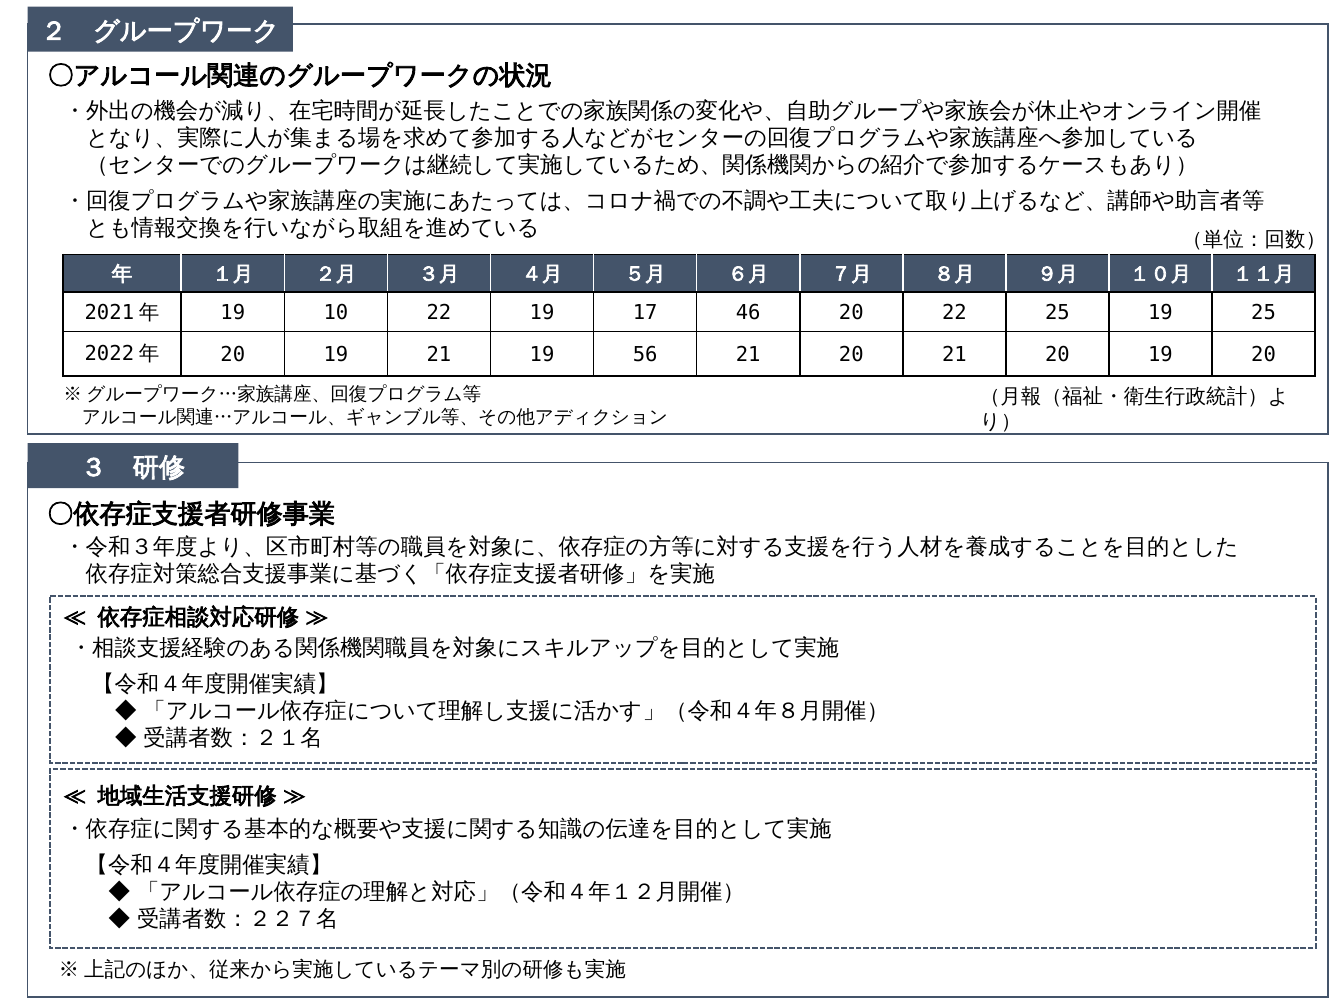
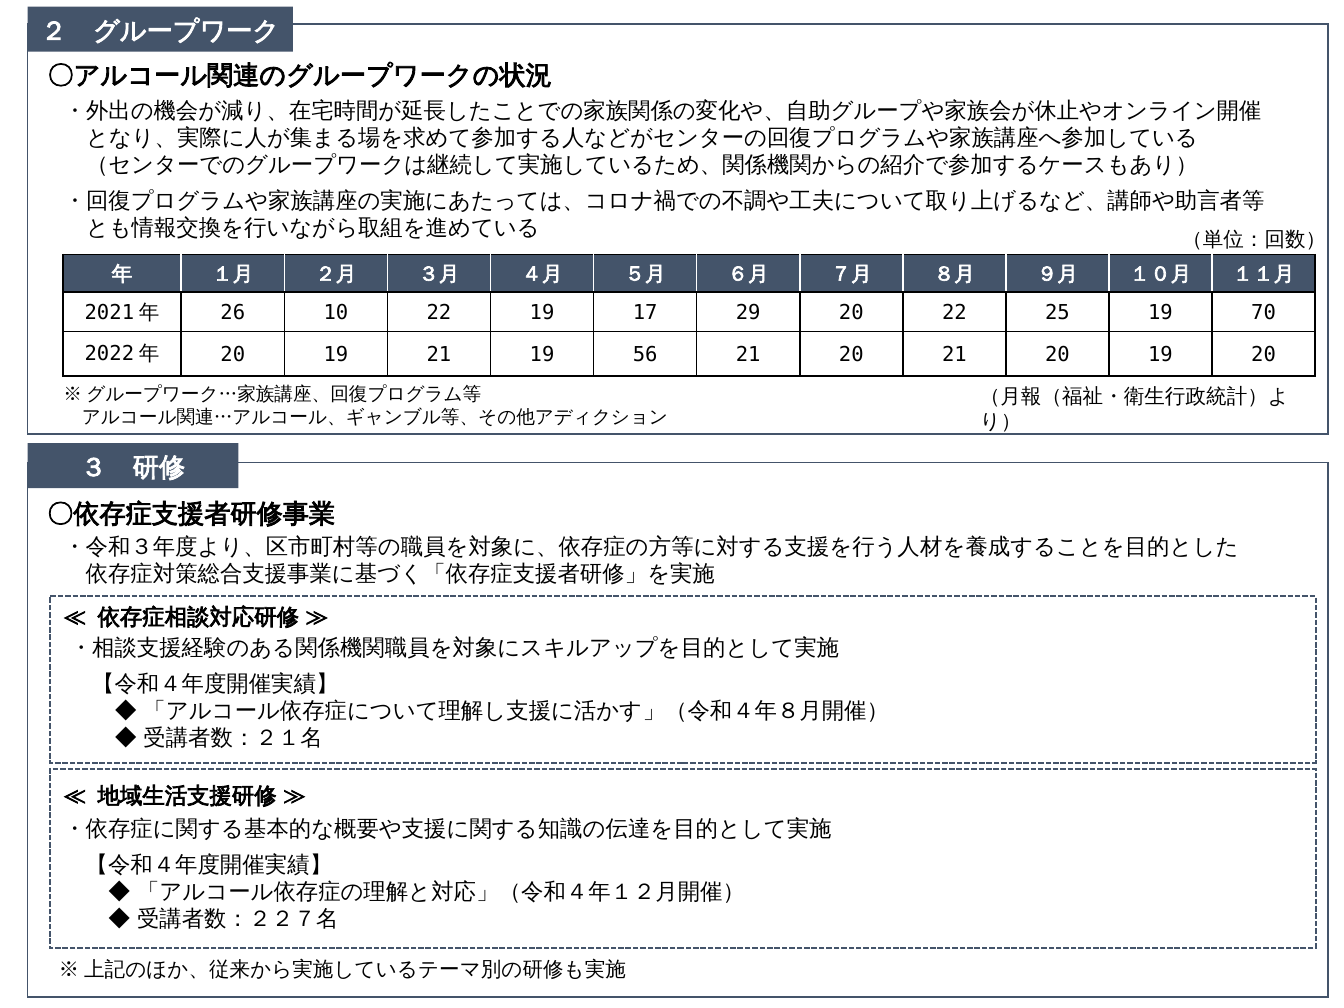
19 at (233, 313): 19 -> 26
46: 46 -> 29
19 25: 25 -> 70
